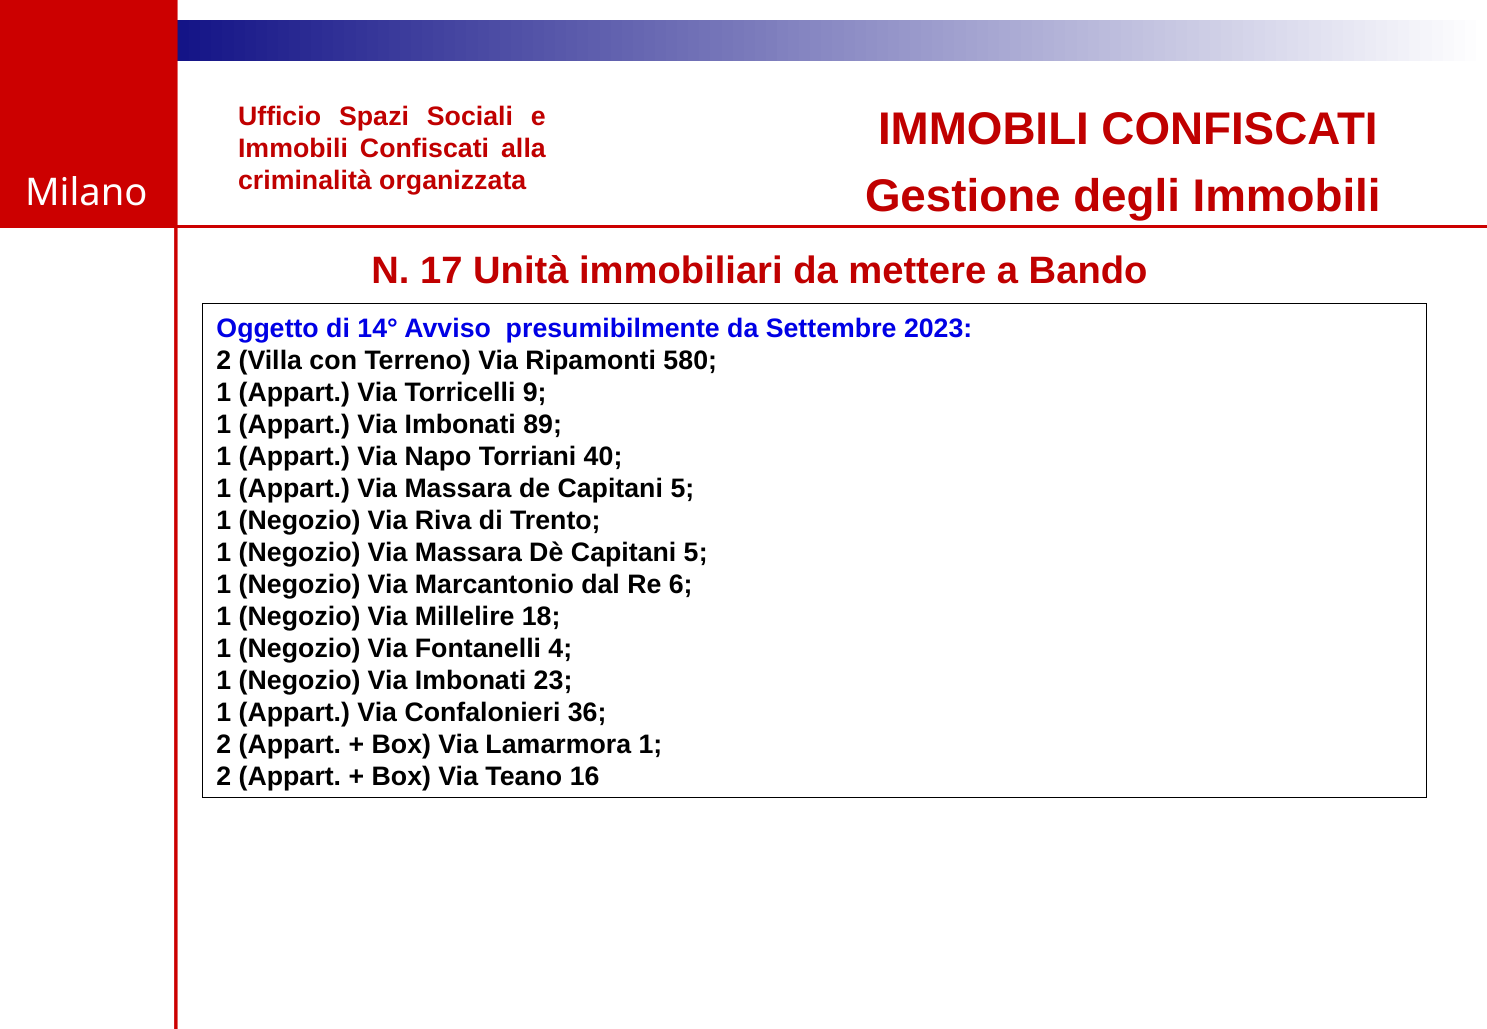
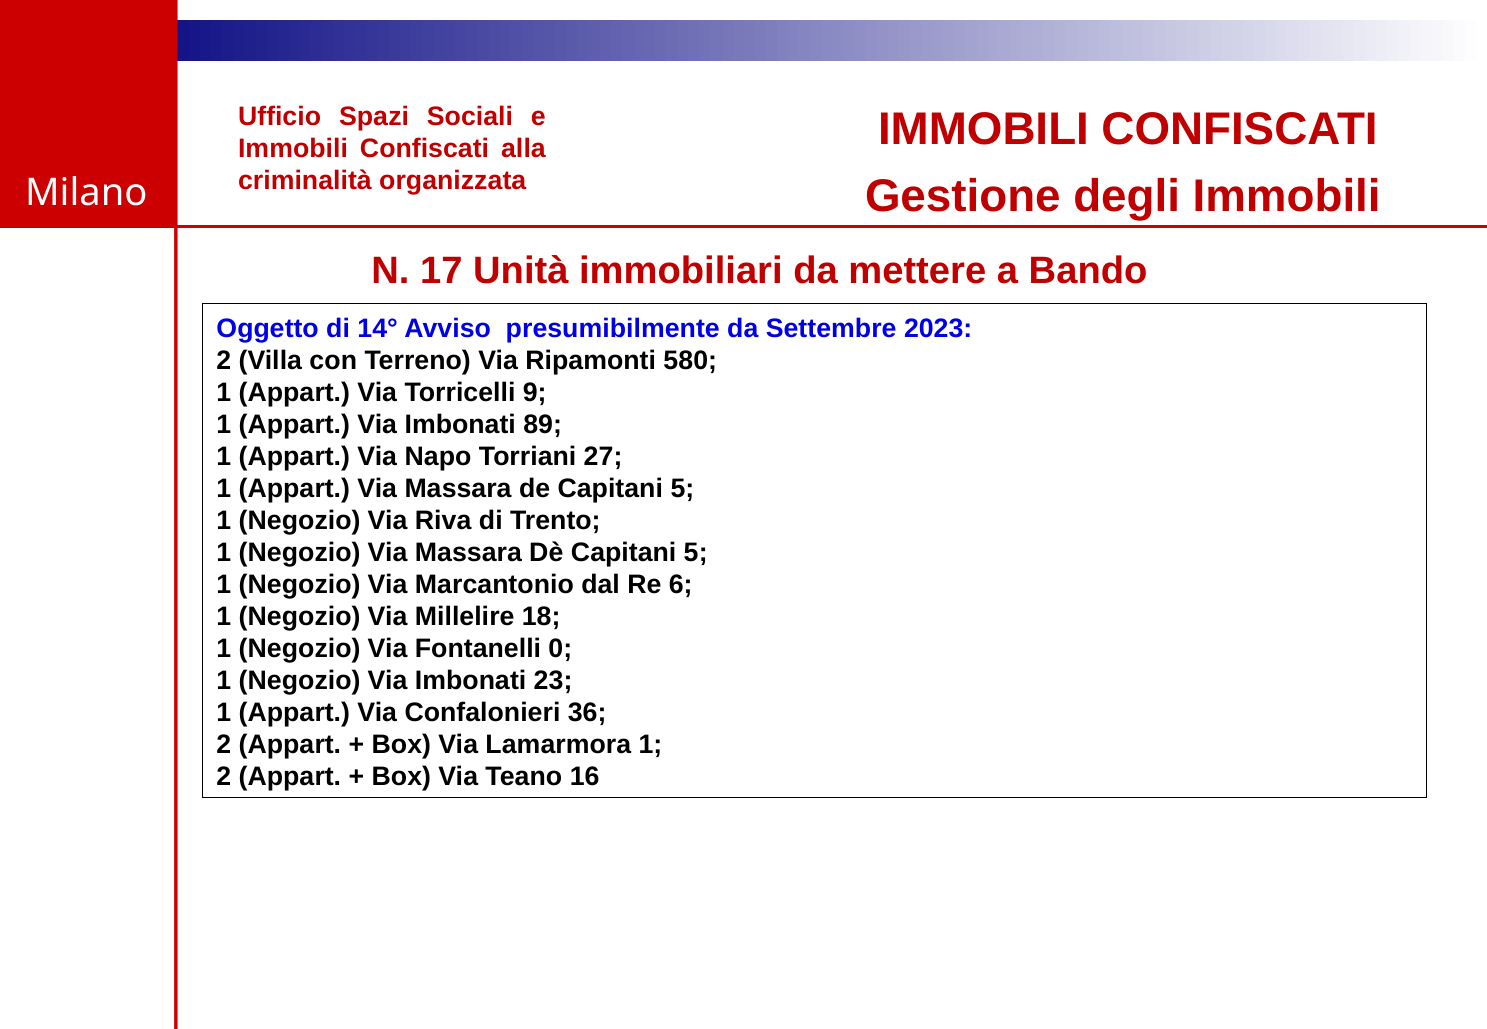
40: 40 -> 27
4: 4 -> 0
